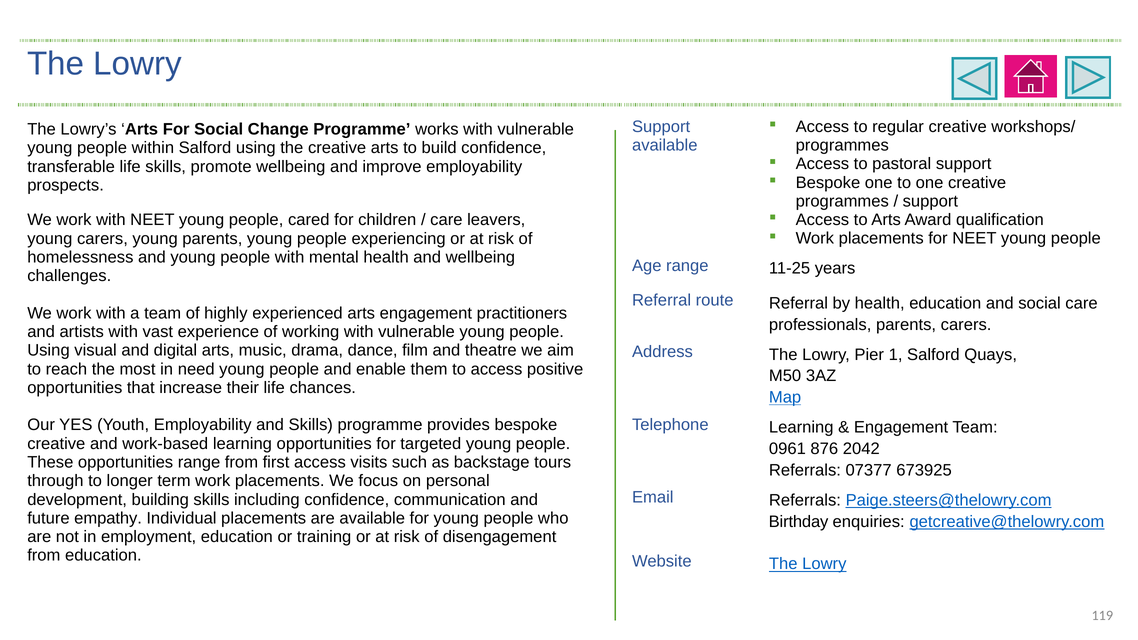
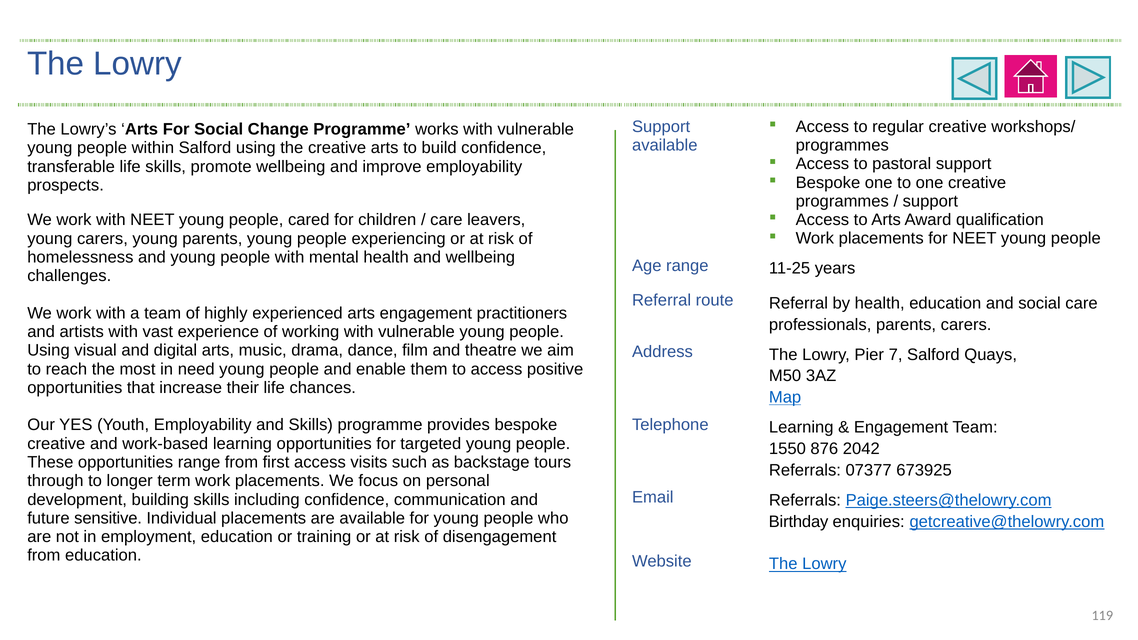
1: 1 -> 7
0961: 0961 -> 1550
empathy: empathy -> sensitive
